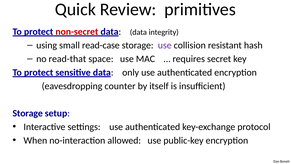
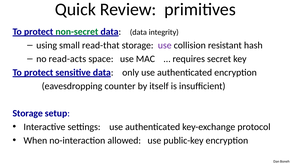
non-secret colour: red -> green
read-case: read-case -> read-that
read-that: read-that -> read-acts
